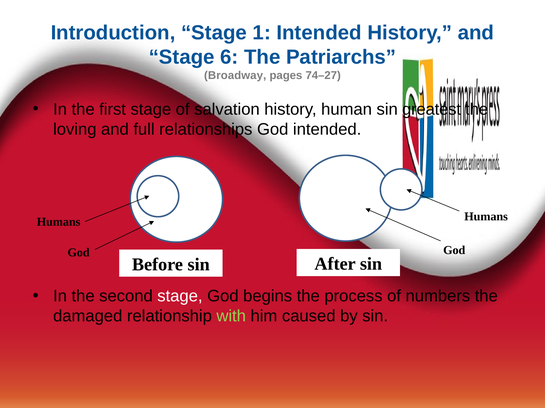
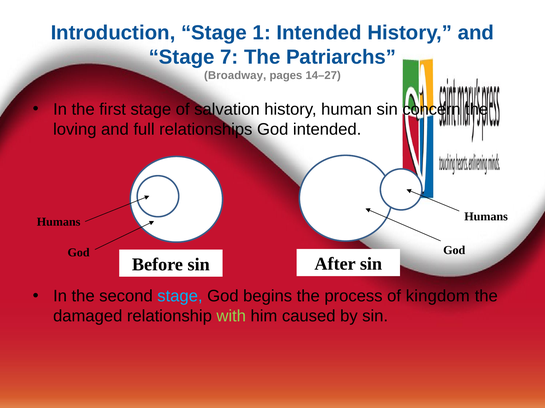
6: 6 -> 7
74–27: 74–27 -> 14–27
greatest: greatest -> concern
stage at (180, 297) colour: white -> light blue
numbers: numbers -> kingdom
